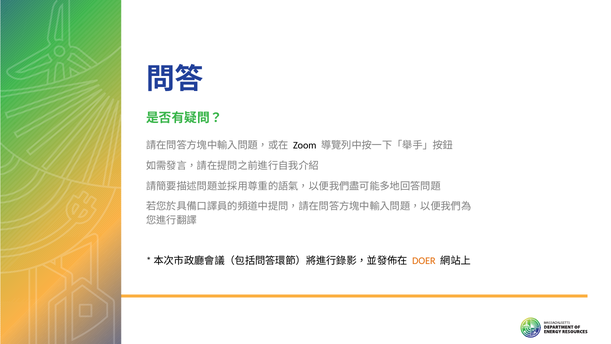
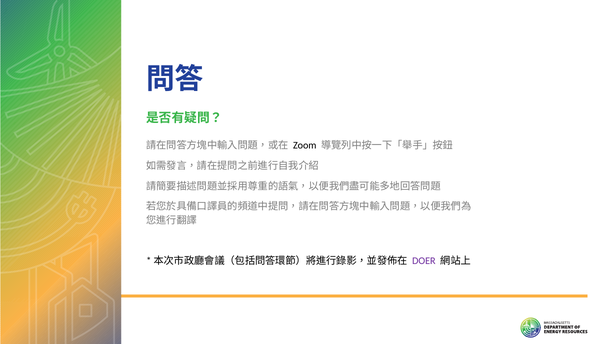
DOER colour: orange -> purple
